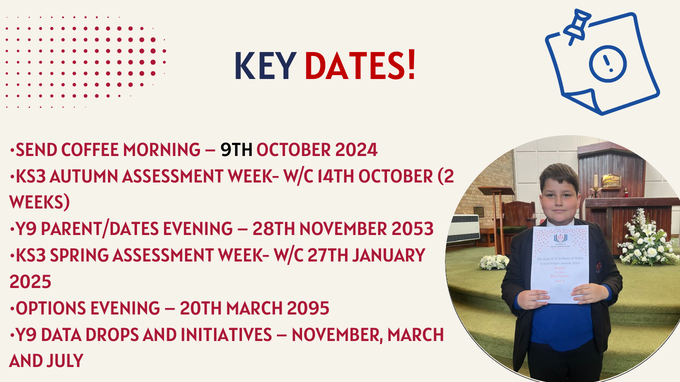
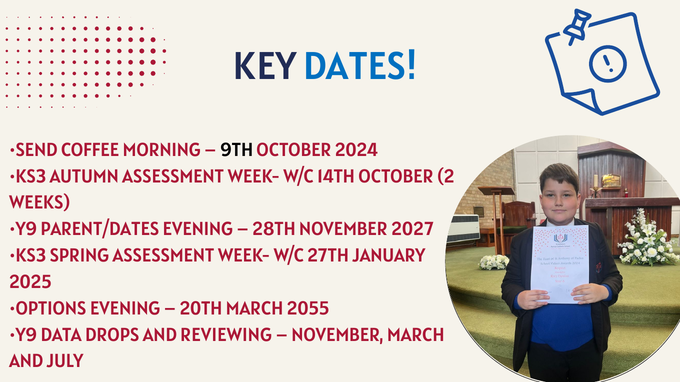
DATES colour: red -> blue
2053: 2053 -> 2027
2095: 2095 -> 2055
INITIATIVES: INITIATIVES -> REVIEWING
